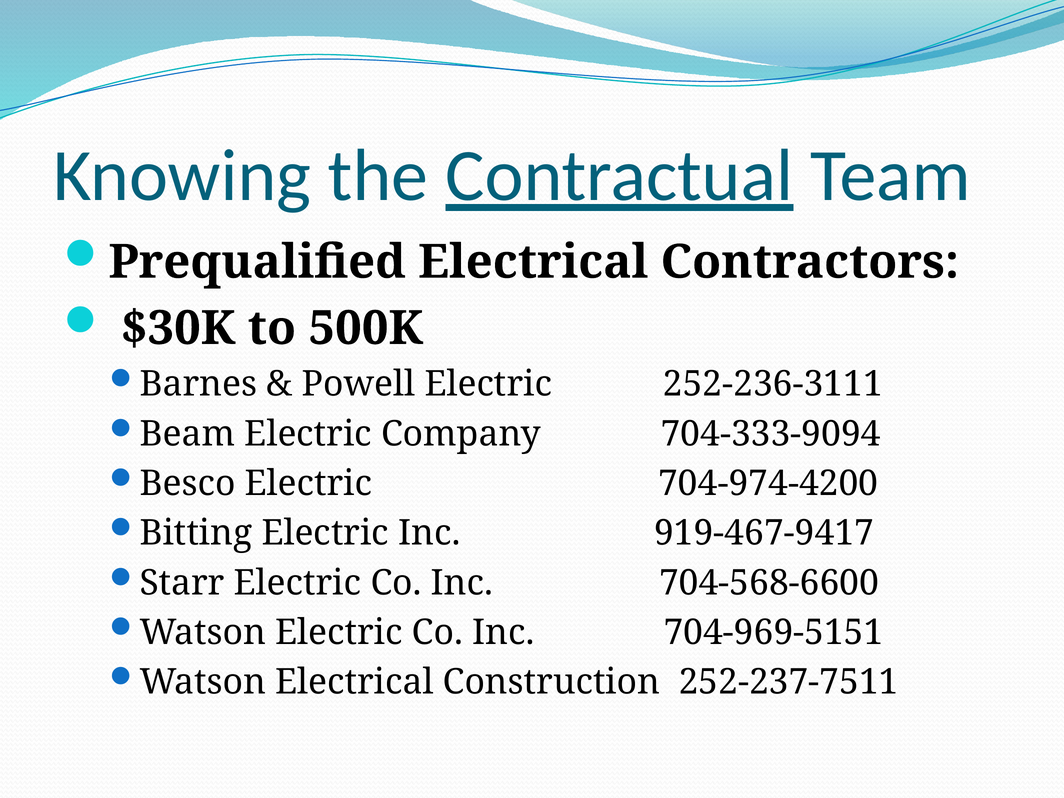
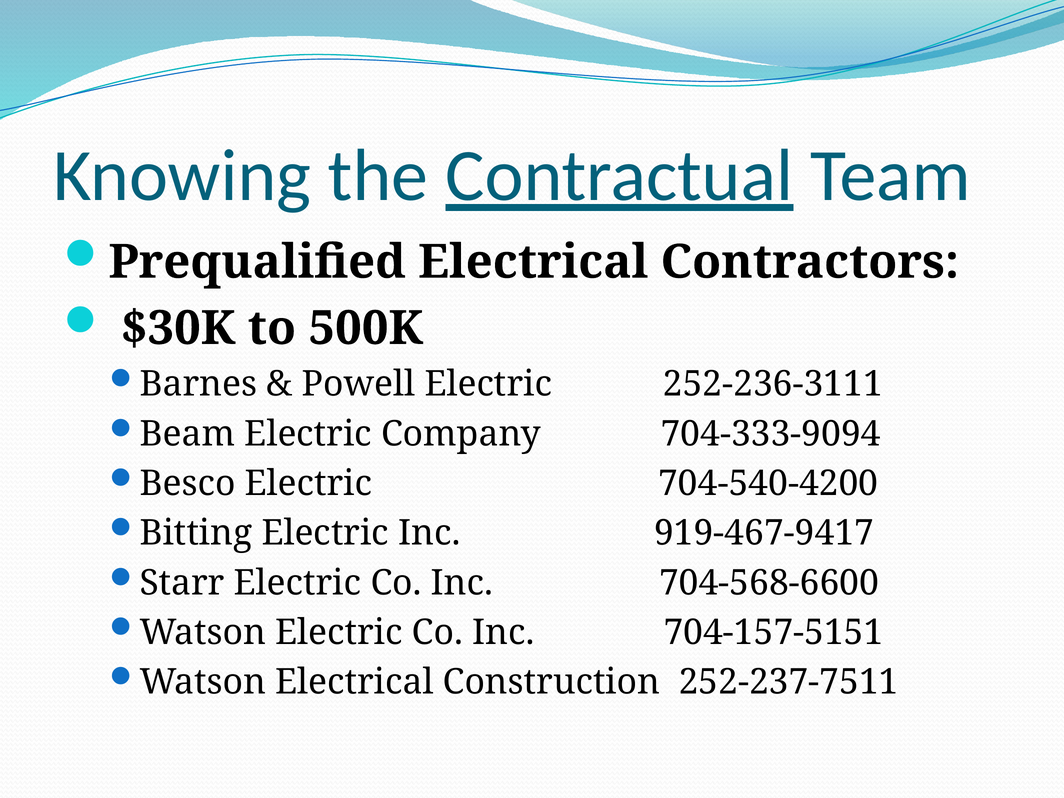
704-974-4200: 704-974-4200 -> 704-540-4200
704-969-5151: 704-969-5151 -> 704-157-5151
